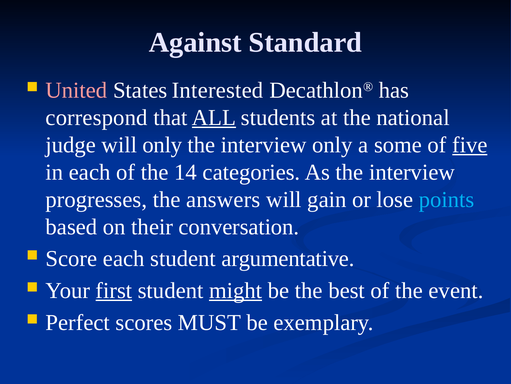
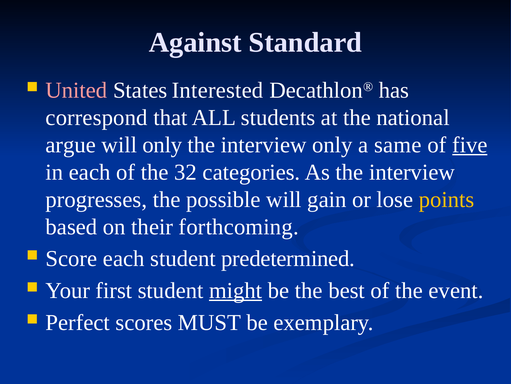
ALL underline: present -> none
judge: judge -> argue
some: some -> same
14: 14 -> 32
answers: answers -> possible
points colour: light blue -> yellow
conversation: conversation -> forthcoming
argumentative: argumentative -> predetermined
first underline: present -> none
